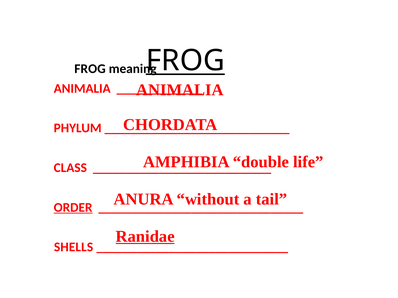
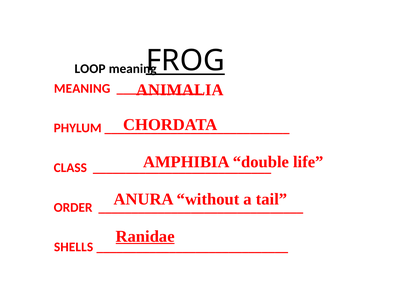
FROG at (90, 69): FROG -> LOOP
ANIMALIA at (82, 89): ANIMALIA -> MEANING
ORDER underline: present -> none
